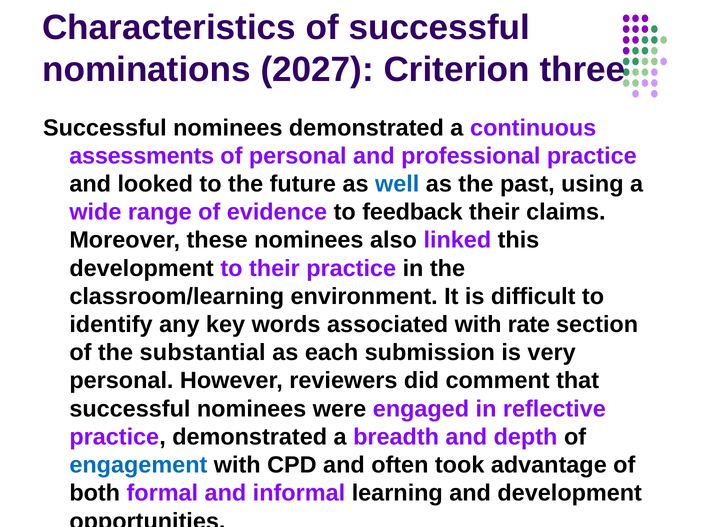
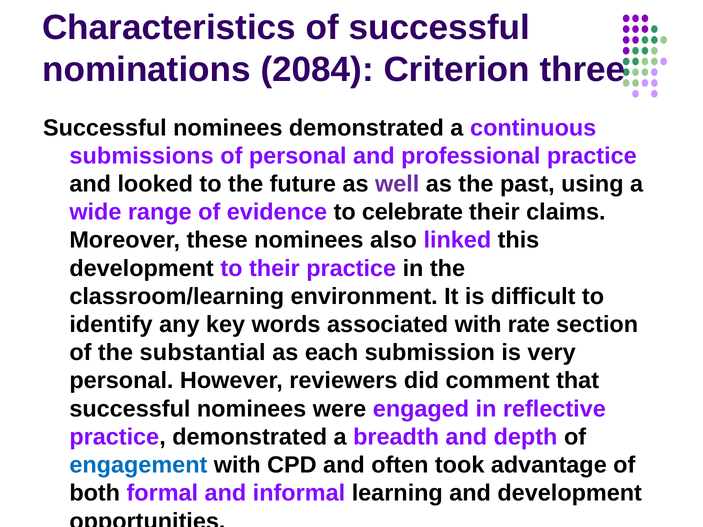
2027: 2027 -> 2084
assessments: assessments -> submissions
well colour: blue -> purple
feedback: feedback -> celebrate
